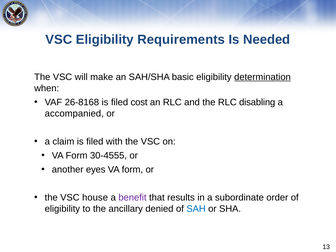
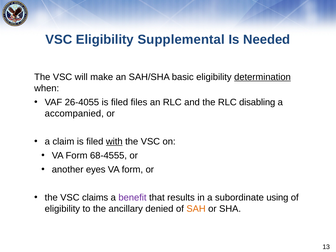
Requirements: Requirements -> Supplemental
26-8168: 26-8168 -> 26-4055
cost: cost -> files
with underline: none -> present
30-4555: 30-4555 -> 68-4555
house: house -> claims
order: order -> using
SAH colour: blue -> orange
